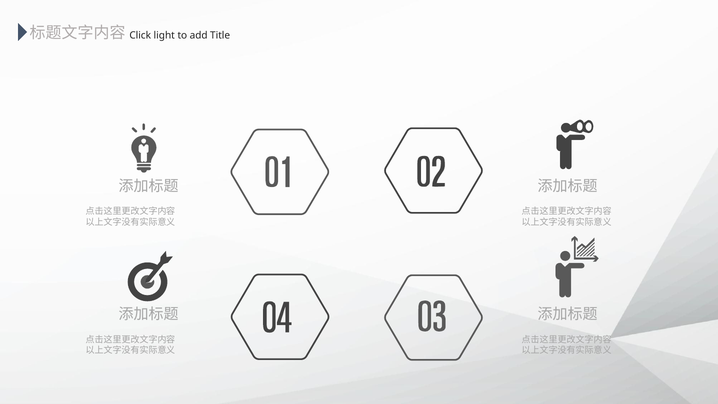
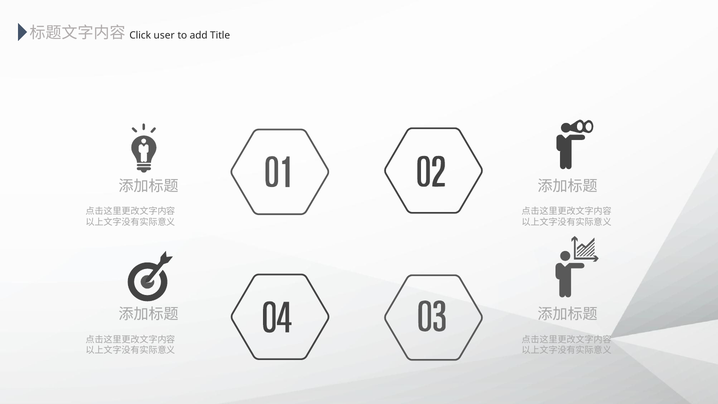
light: light -> user
